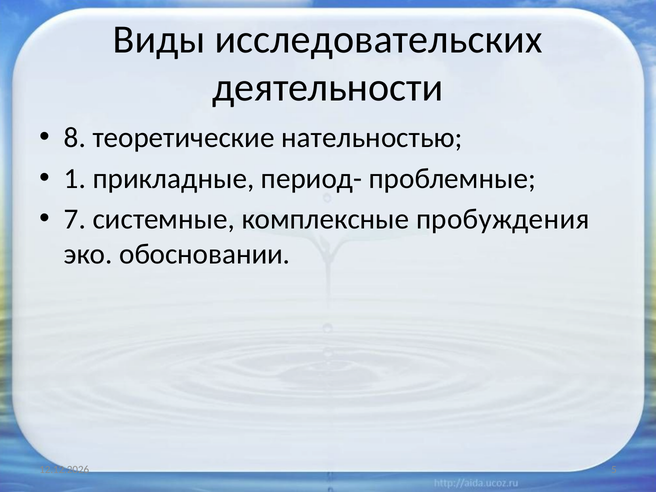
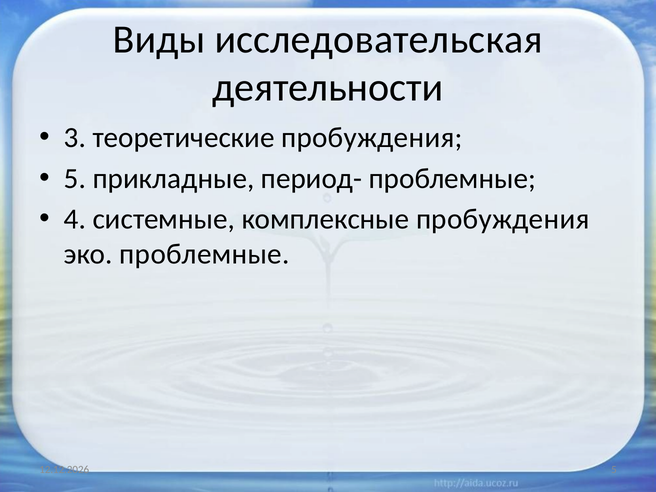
исследовательских: исследовательских -> исследовательская
8: 8 -> 3
теоретические нательностью: нательностью -> пробуждения
1 at (75, 178): 1 -> 5
7: 7 -> 4
эко обосновании: обосновании -> проблемные
